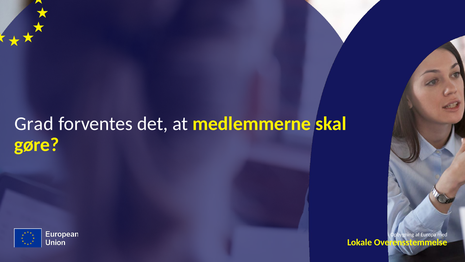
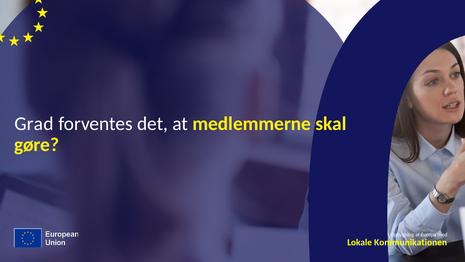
Overensstemmelse: Overensstemmelse -> Kommunikationen
